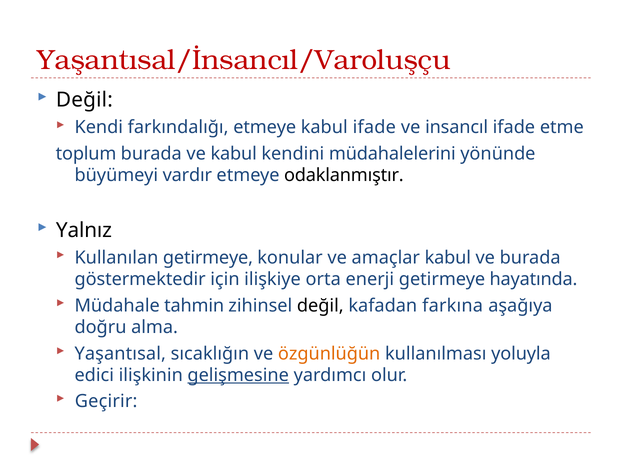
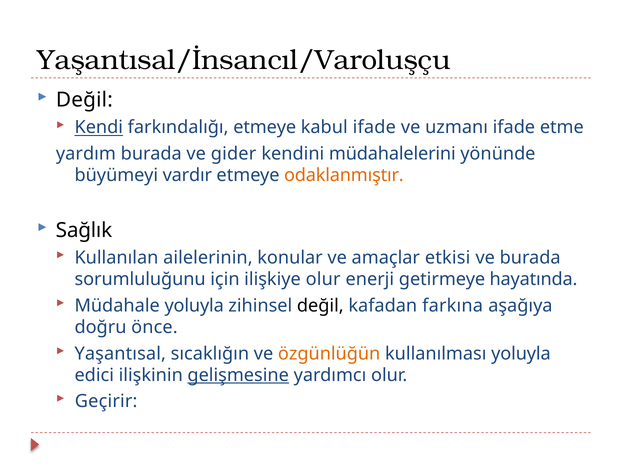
Yaşantısal/İnsancıl/Varoluşçu colour: red -> black
Kendi underline: none -> present
insancıl: insancıl -> uzmanı
toplum: toplum -> yardım
ve kabul: kabul -> gider
odaklanmıştır colour: black -> orange
Yalnız: Yalnız -> Sağlık
Kullanılan getirmeye: getirmeye -> ailelerinin
amaçlar kabul: kabul -> etkisi
göstermektedir: göstermektedir -> sorumluluğunu
ilişkiye orta: orta -> olur
Müdahale tahmin: tahmin -> yoluyla
alma: alma -> önce
